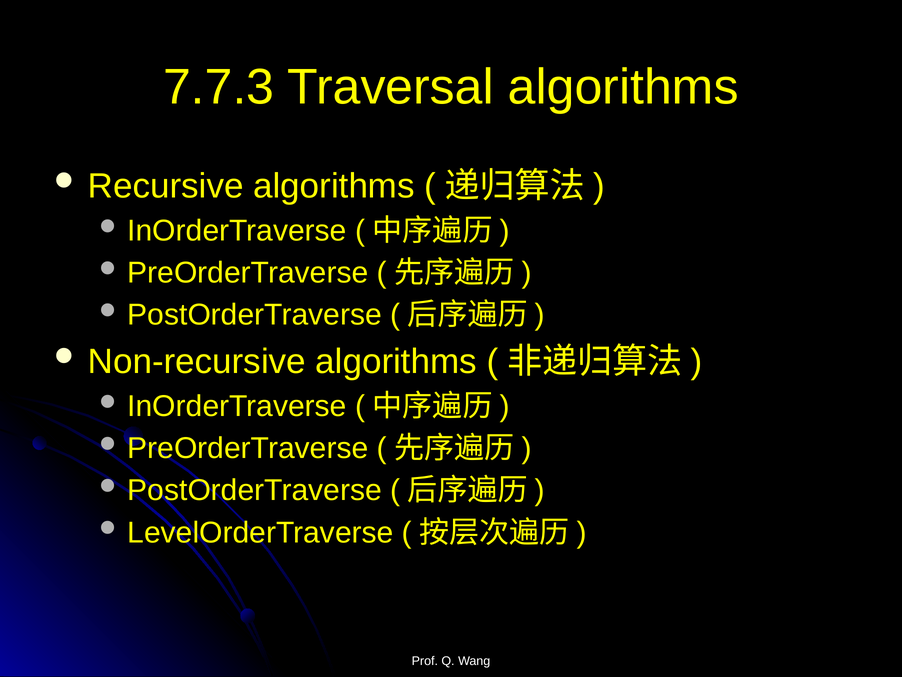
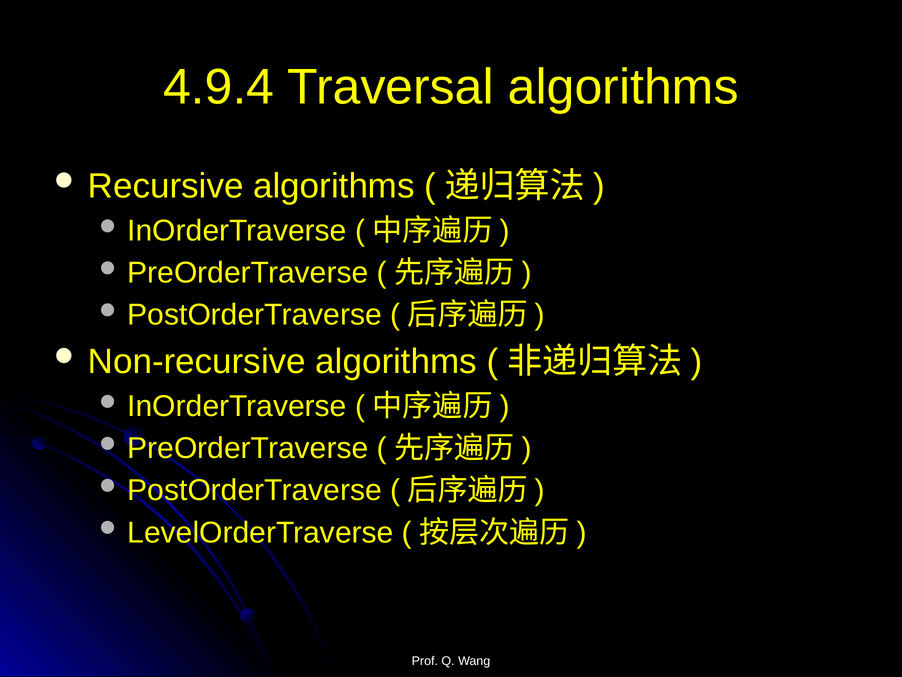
7.7.3: 7.7.3 -> 4.9.4
